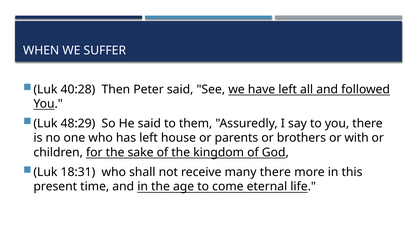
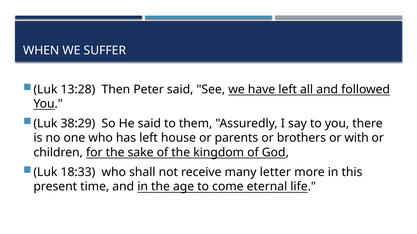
40:28: 40:28 -> 13:28
48:29: 48:29 -> 38:29
18:31: 18:31 -> 18:33
many there: there -> letter
